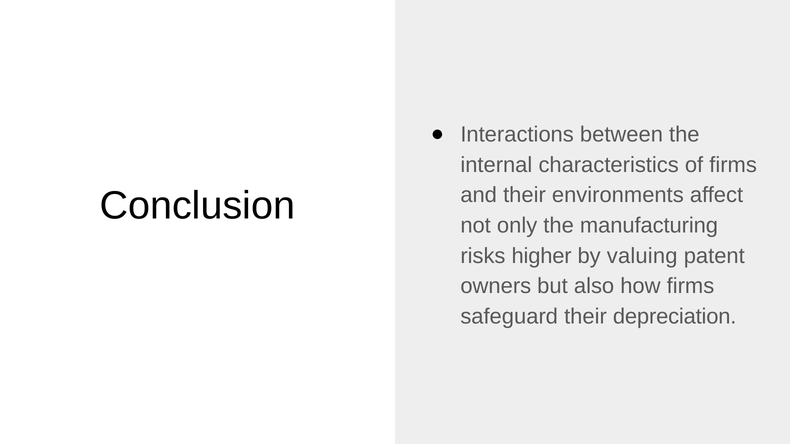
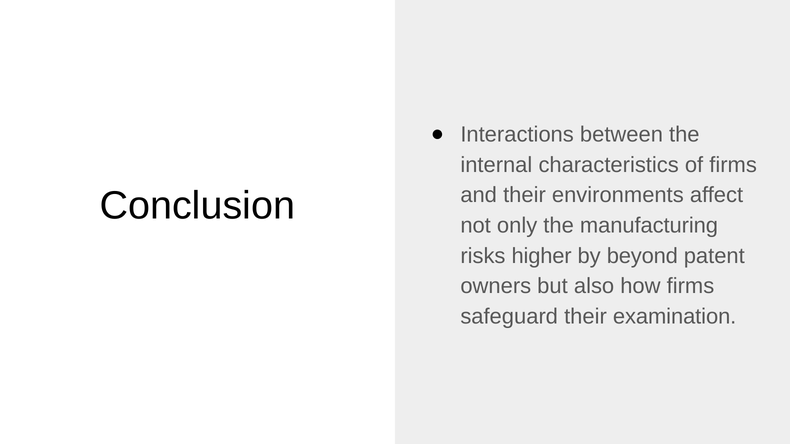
valuing: valuing -> beyond
depreciation: depreciation -> examination
